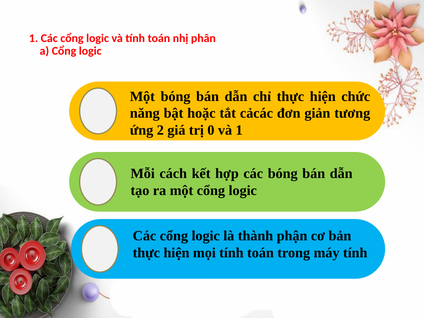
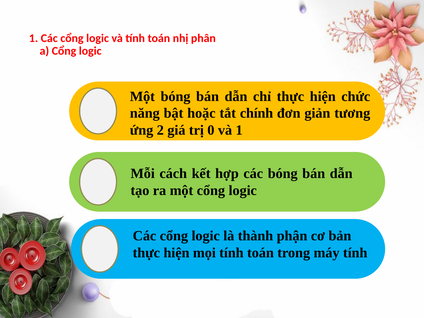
cảcác: cảcác -> chính
